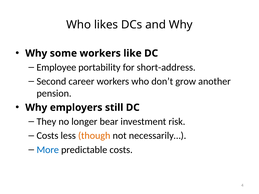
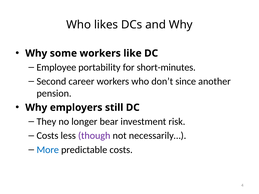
short-address: short-address -> short-minutes
grow: grow -> since
though colour: orange -> purple
